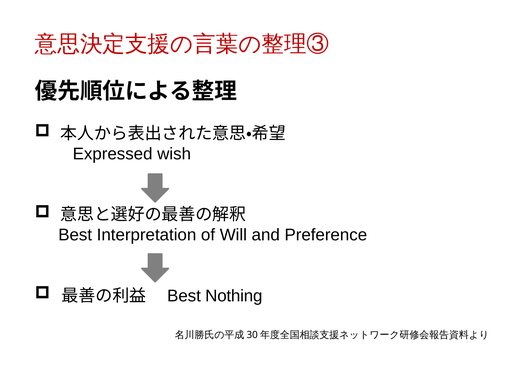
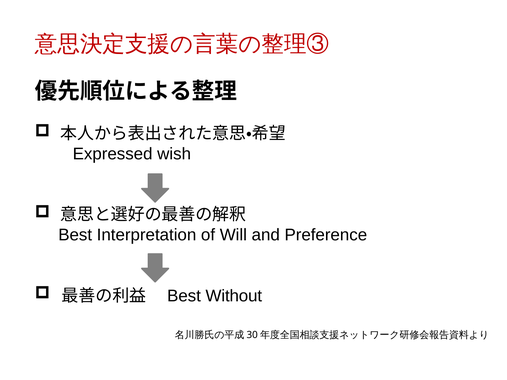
Nothing: Nothing -> Without
